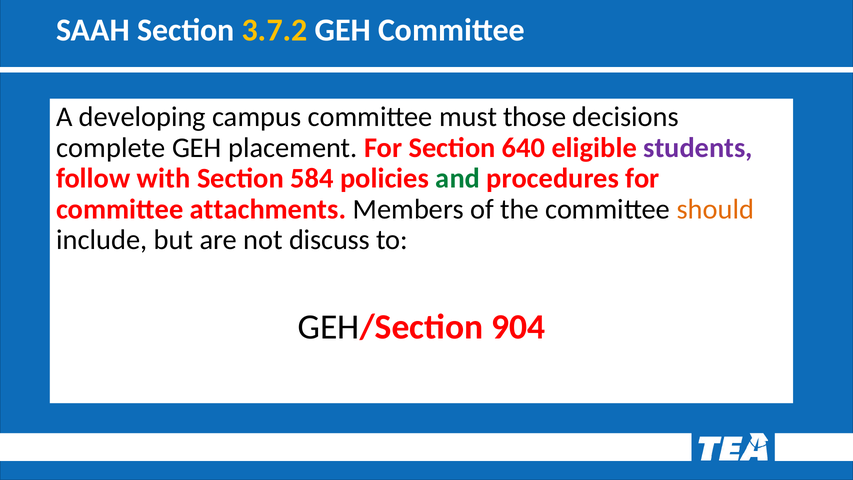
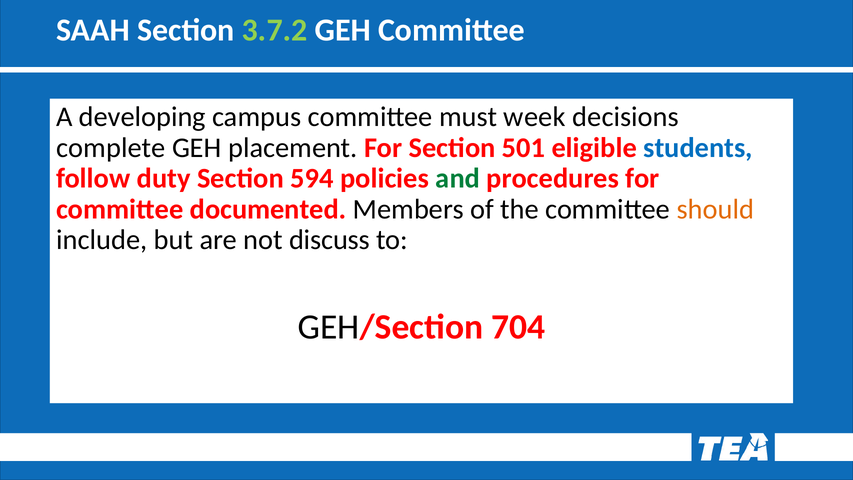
3.7.2 colour: yellow -> light green
those: those -> week
640: 640 -> 501
students colour: purple -> blue
with: with -> duty
584: 584 -> 594
attachments: attachments -> documented
904: 904 -> 704
